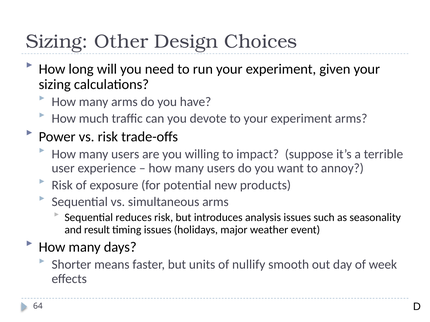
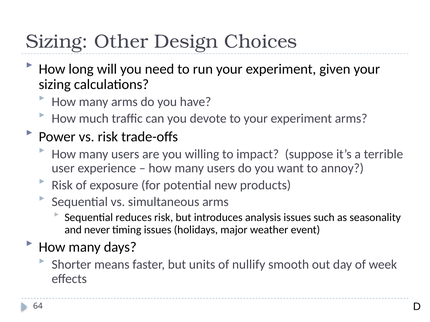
result: result -> never
